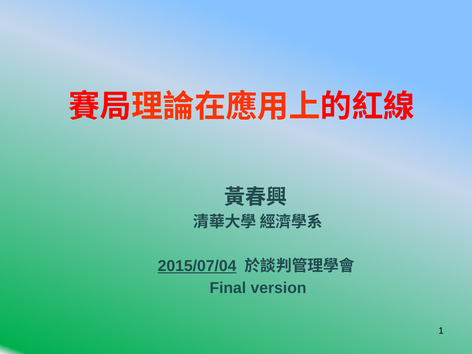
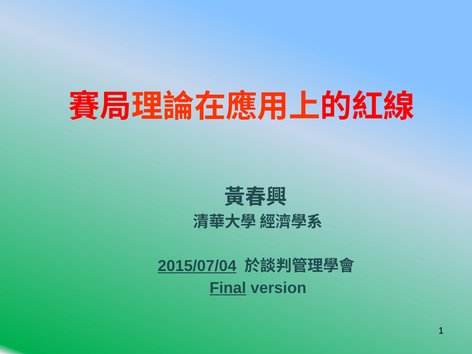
Final underline: none -> present
